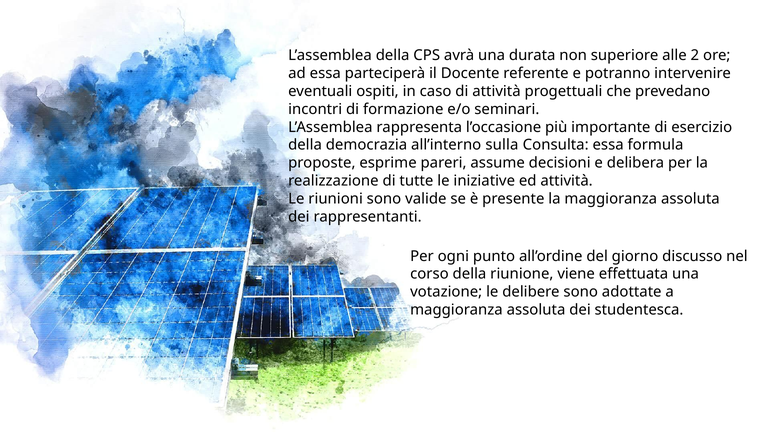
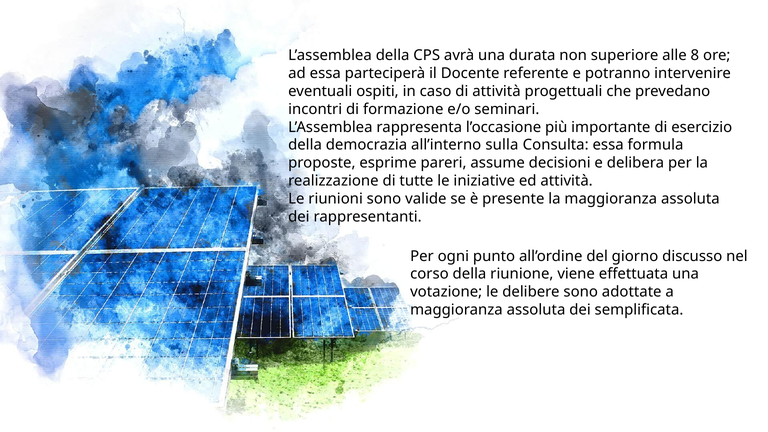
2: 2 -> 8
studentesca: studentesca -> semplificata
